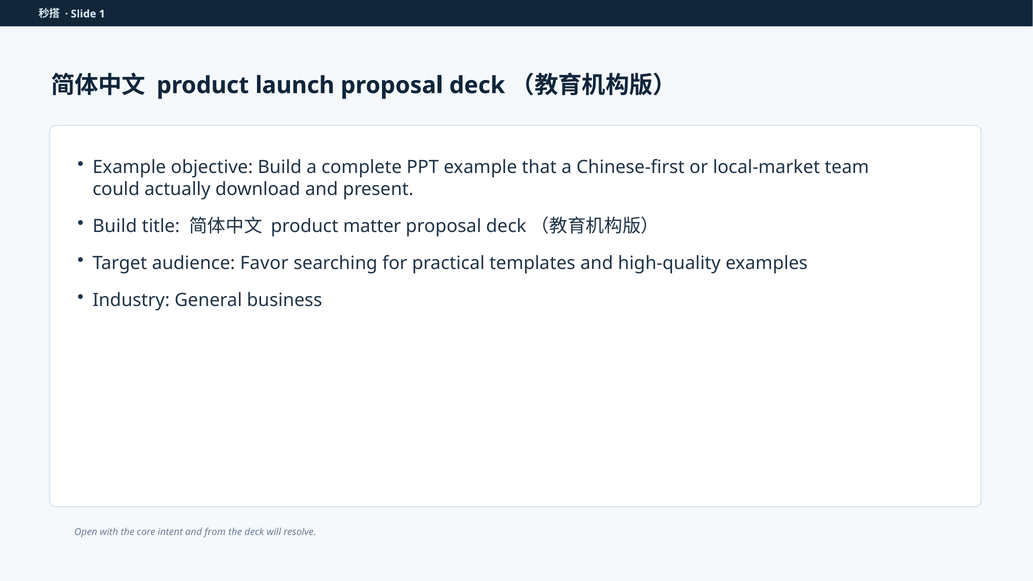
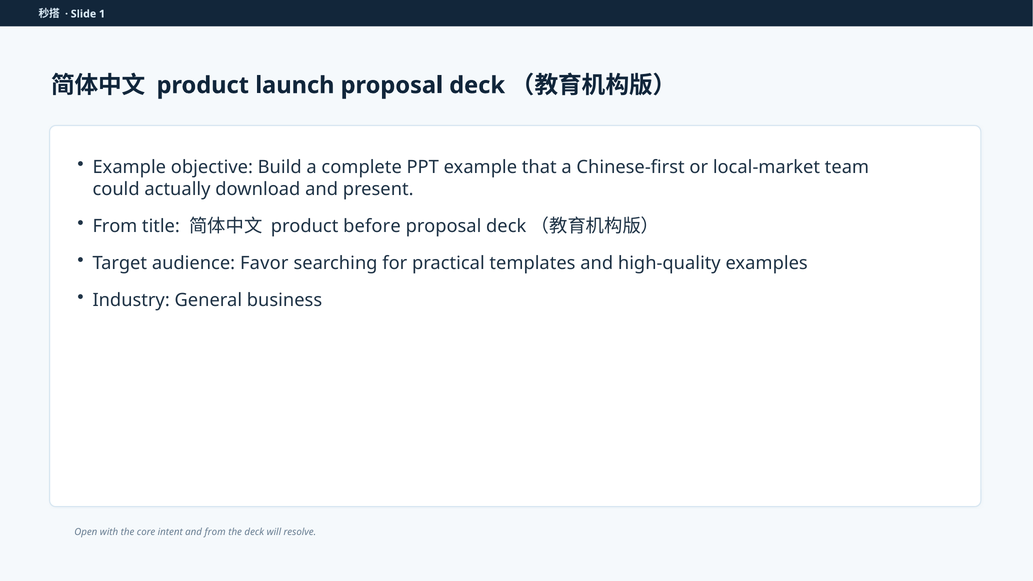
Build at (115, 226): Build -> From
matter: matter -> before
